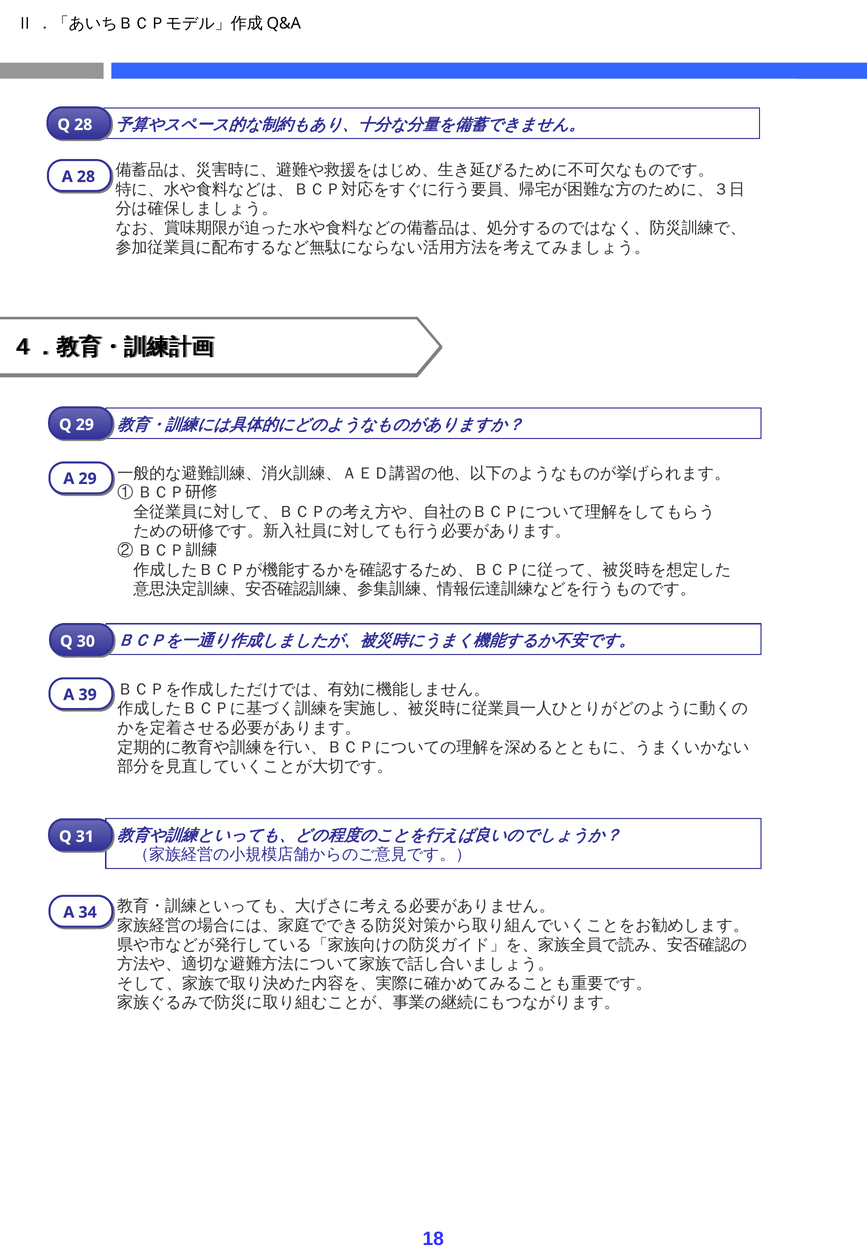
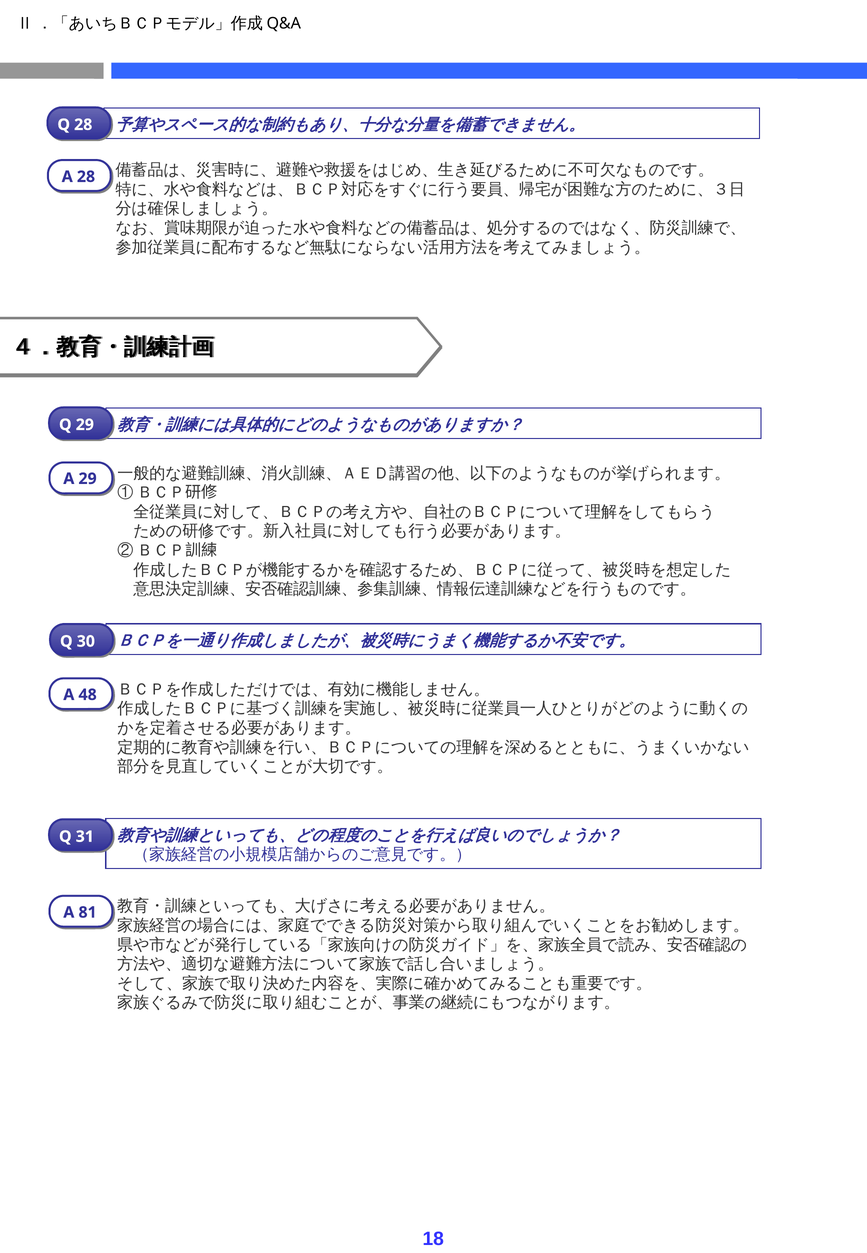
39: 39 -> 48
34: 34 -> 81
